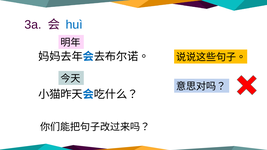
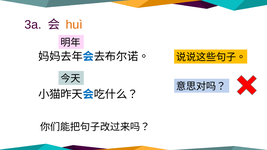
huì colour: blue -> orange
